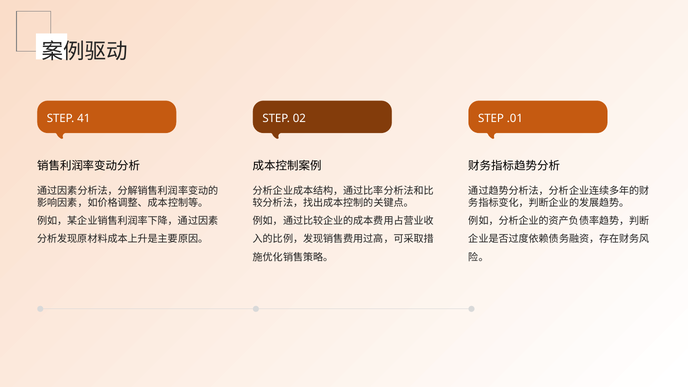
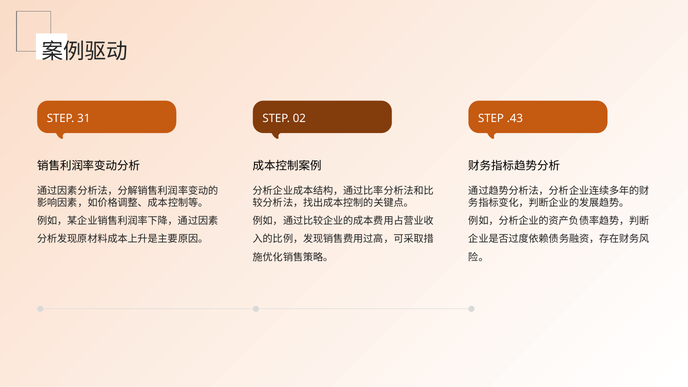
41: 41 -> 31
.01: .01 -> .43
